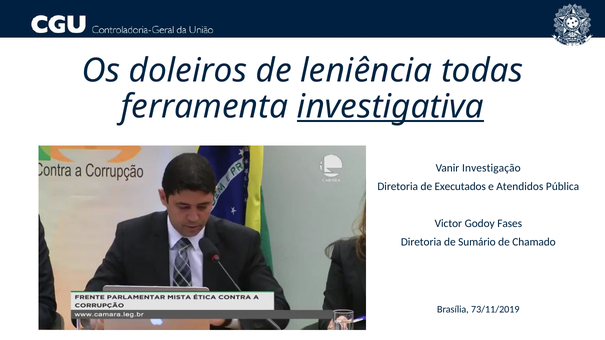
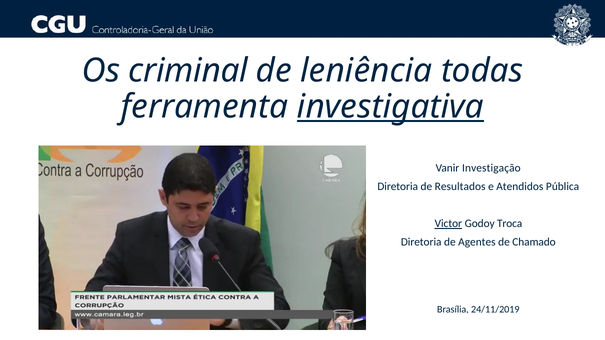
doleiros: doleiros -> criminal
Executados: Executados -> Resultados
Victor underline: none -> present
Fases: Fases -> Troca
Sumário: Sumário -> Agentes
73/11/2019: 73/11/2019 -> 24/11/2019
